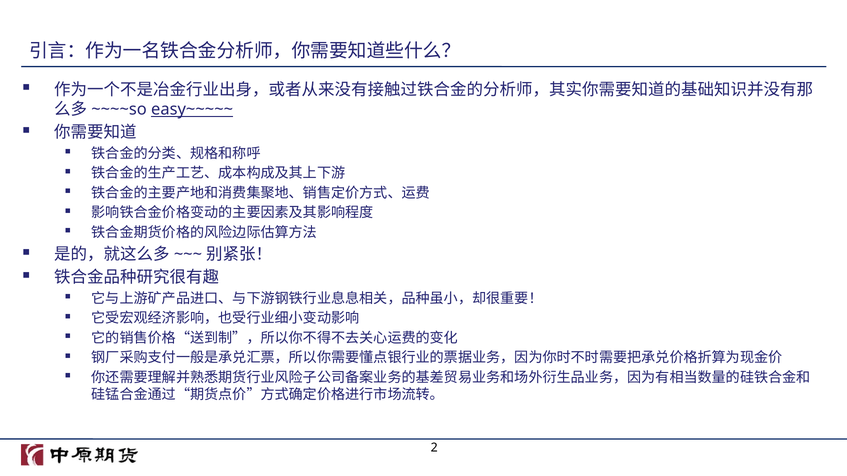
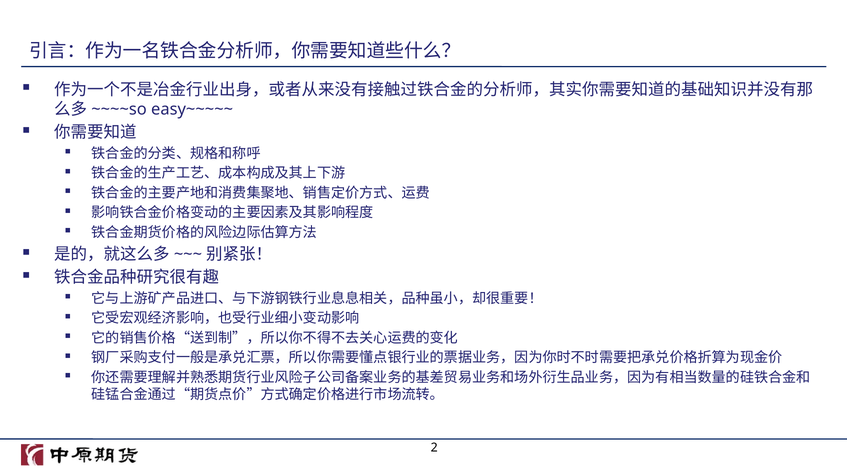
easy~~~~~ underline: present -> none
